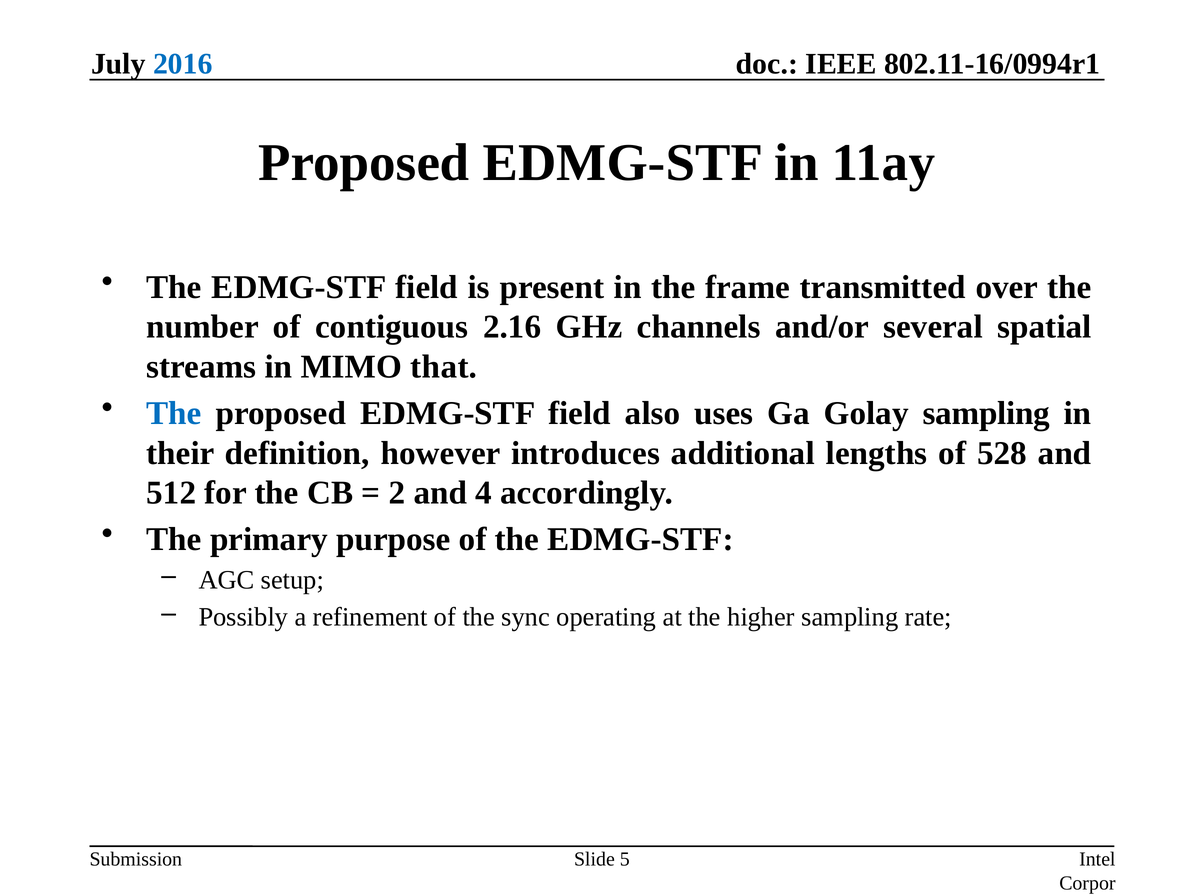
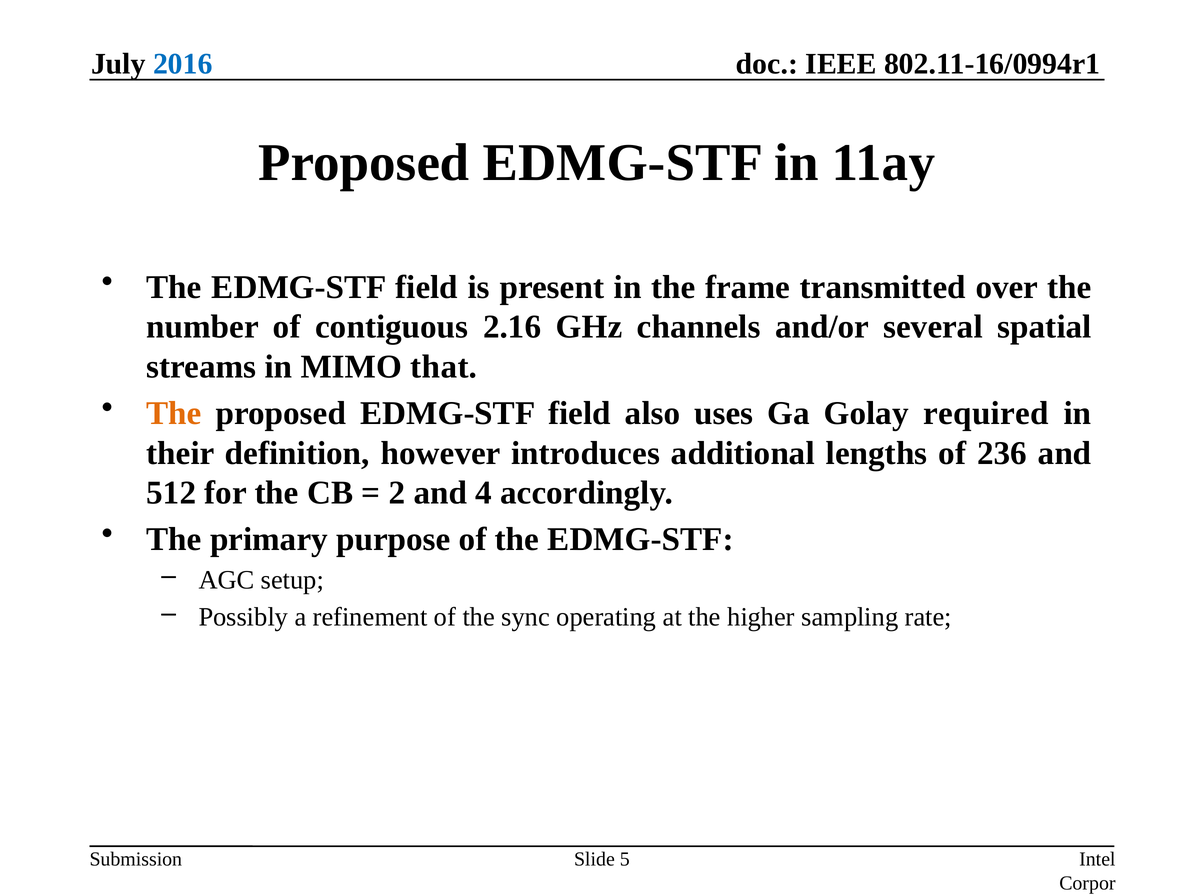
The at (174, 413) colour: blue -> orange
Golay sampling: sampling -> required
528: 528 -> 236
